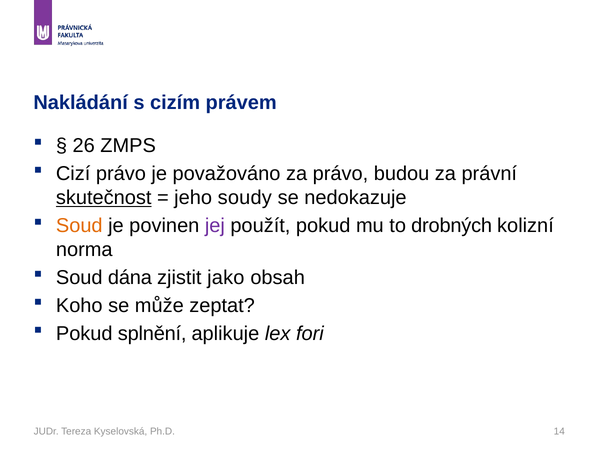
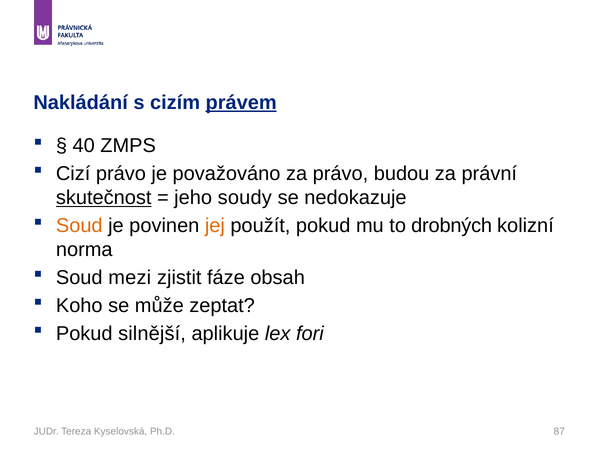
právem underline: none -> present
26: 26 -> 40
jej colour: purple -> orange
dána: dána -> mezi
jako: jako -> fáze
splnění: splnění -> silnější
14: 14 -> 87
